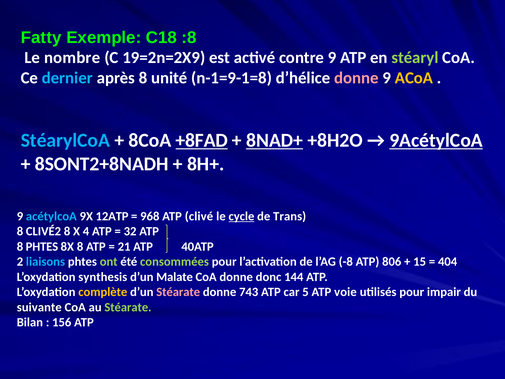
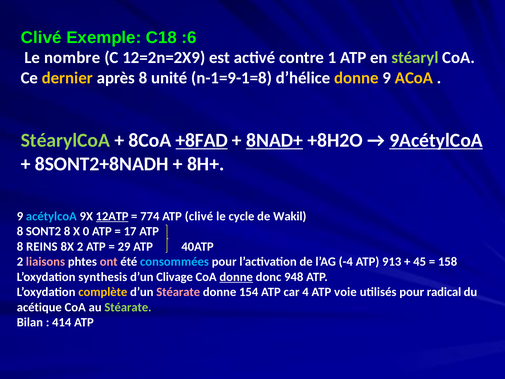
Fatty at (41, 37): Fatty -> Clivé
:8: :8 -> :6
19=2n=2X9: 19=2n=2X9 -> 12=2n=2X9
contre 9: 9 -> 1
dernier colour: light blue -> yellow
donne at (356, 78) colour: pink -> yellow
StéarylCoA colour: light blue -> light green
12ATP underline: none -> present
968: 968 -> 774
cycle underline: present -> none
Trans: Trans -> Wakil
CLIVÉ2: CLIVÉ2 -> SONT2
4: 4 -> 0
32: 32 -> 17
8 PHTES: PHTES -> REINS
8X 8: 8 -> 2
21: 21 -> 29
liaisons colour: light blue -> pink
ont colour: light green -> pink
consommées colour: light green -> light blue
-8: -8 -> -4
806: 806 -> 913
15: 15 -> 45
404: 404 -> 158
Malate: Malate -> Clivage
donne at (236, 277) underline: none -> present
144: 144 -> 948
743: 743 -> 154
5: 5 -> 4
impair: impair -> radical
suivante: suivante -> acétique
156: 156 -> 414
